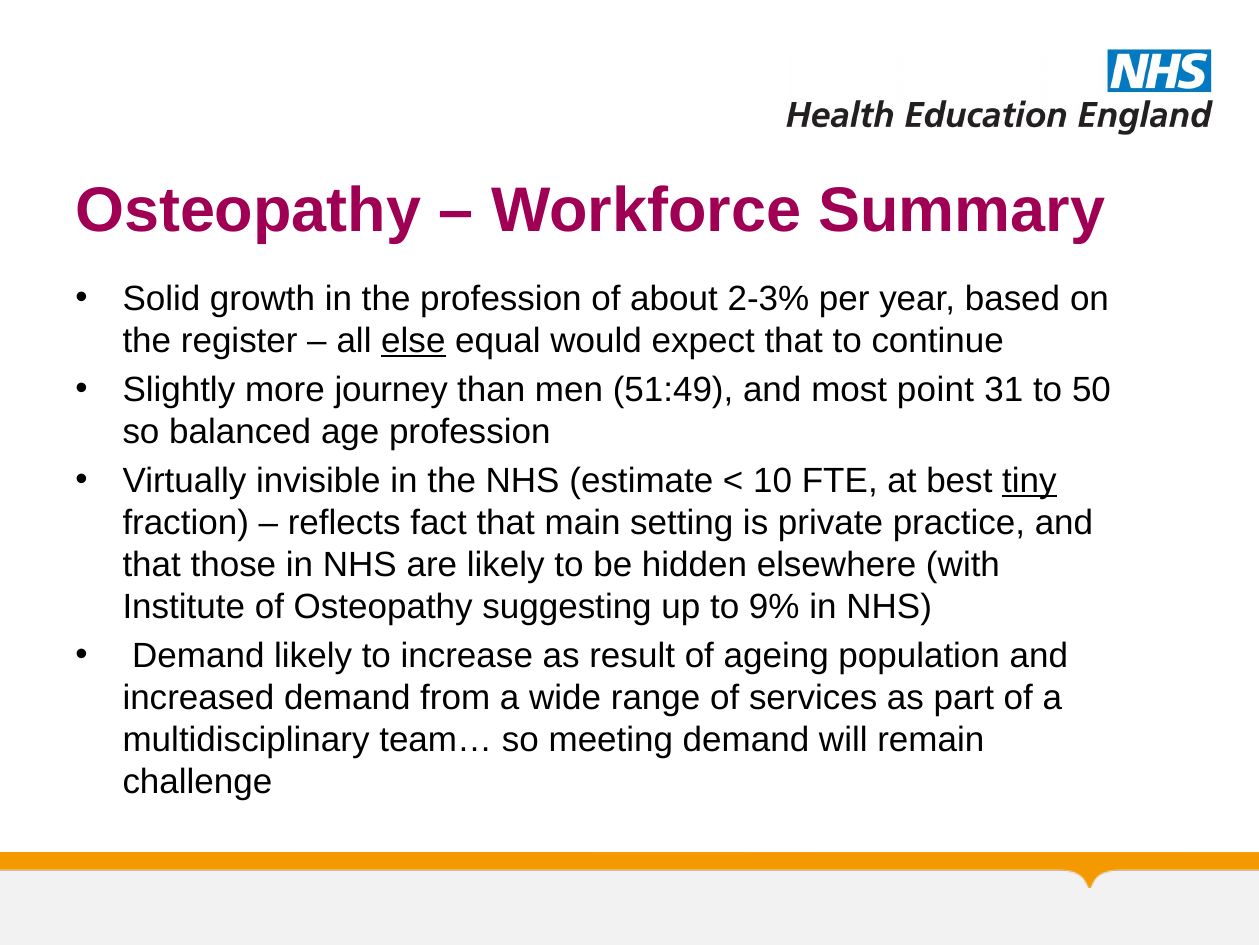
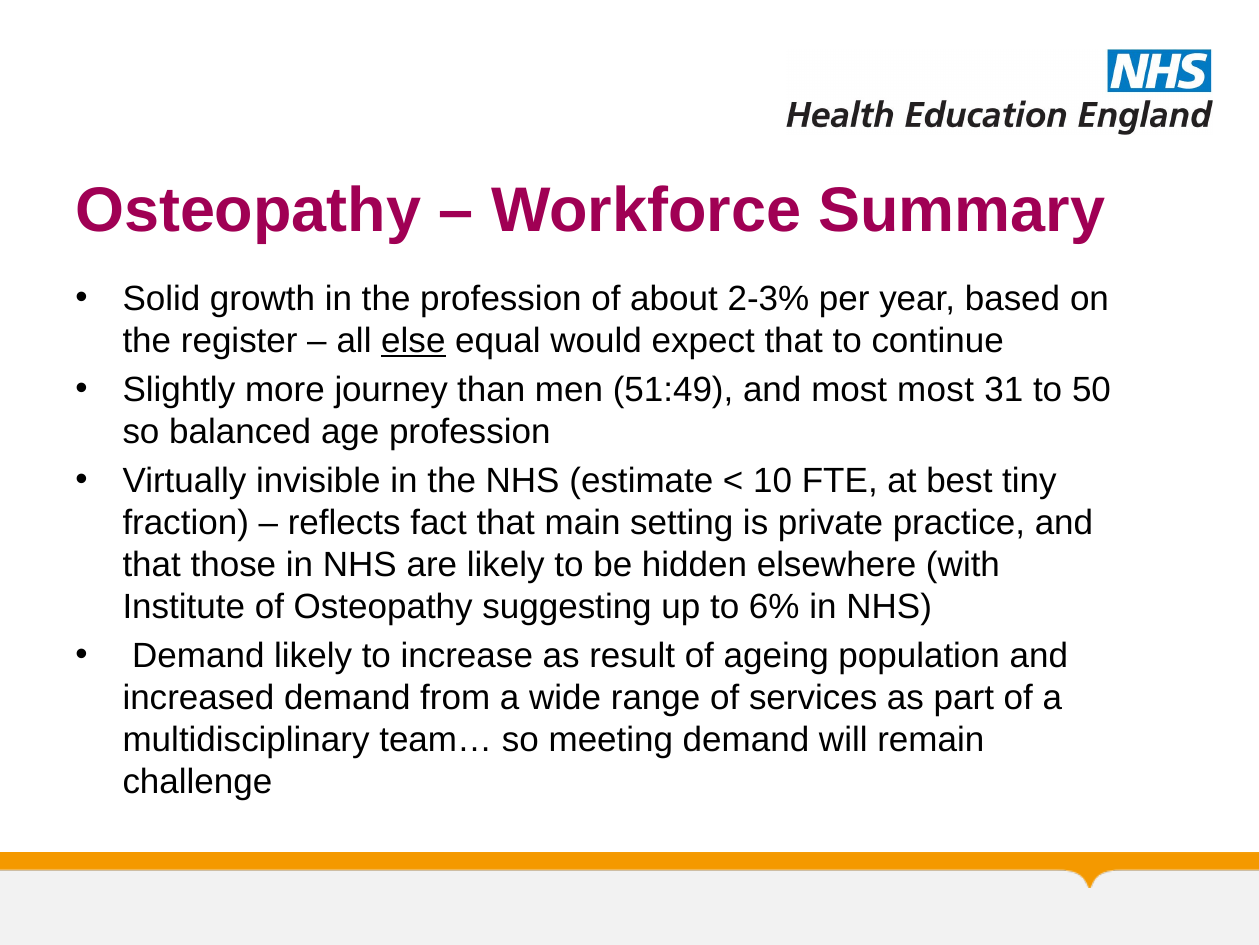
most point: point -> most
tiny underline: present -> none
9%: 9% -> 6%
